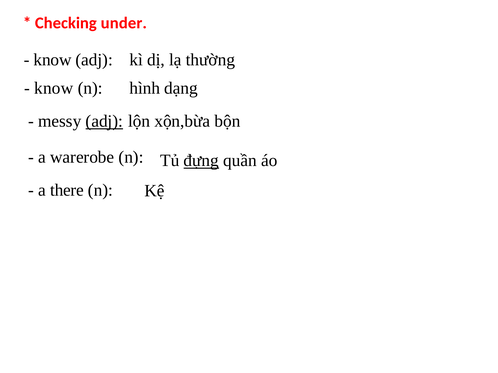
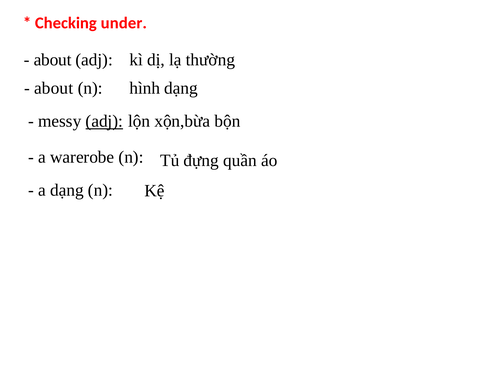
know at (53, 60): know -> about
know at (54, 88): know -> about
đựng underline: present -> none
a there: there -> dạng
